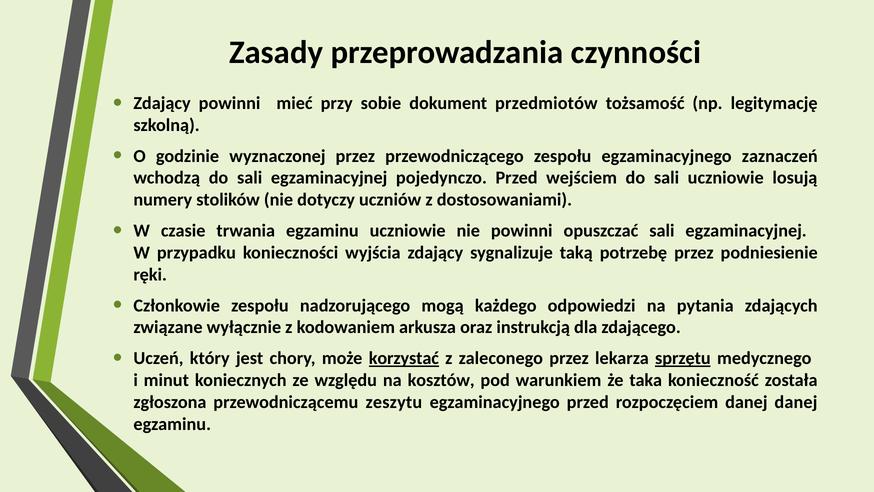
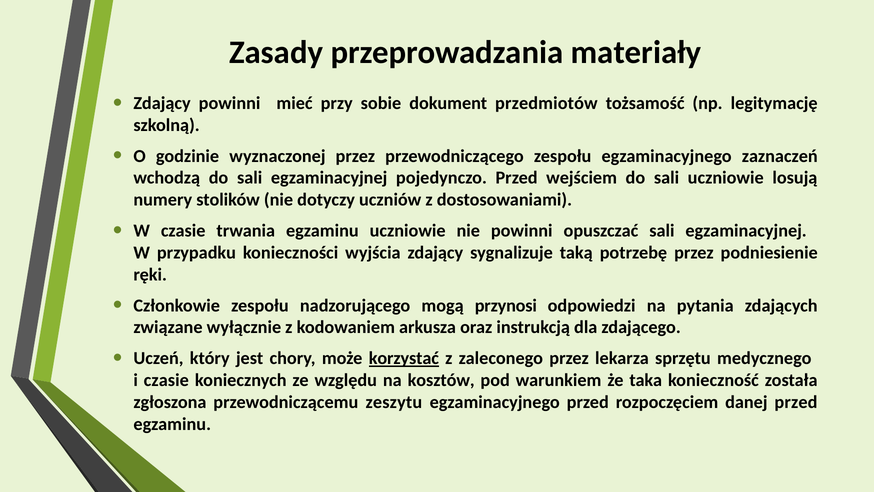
czynności: czynności -> materiały
każdego: każdego -> przynosi
sprzętu underline: present -> none
i minut: minut -> czasie
danej danej: danej -> przed
